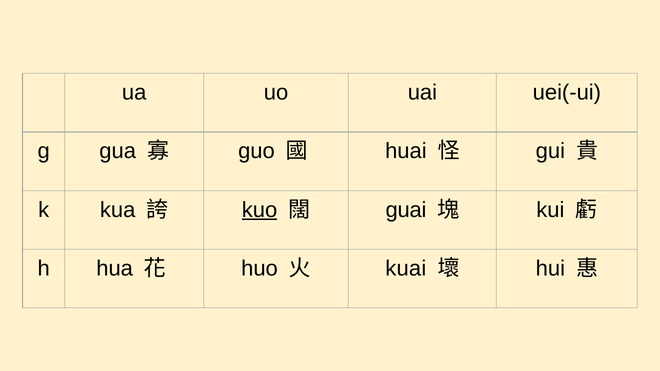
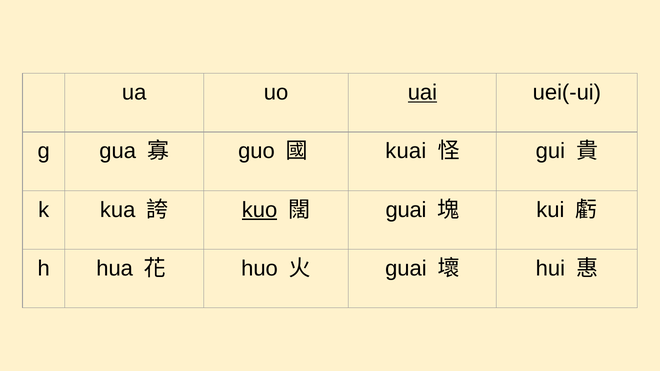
uai underline: none -> present
huai: huai -> kuai
kuai at (406, 269): kuai -> guai
